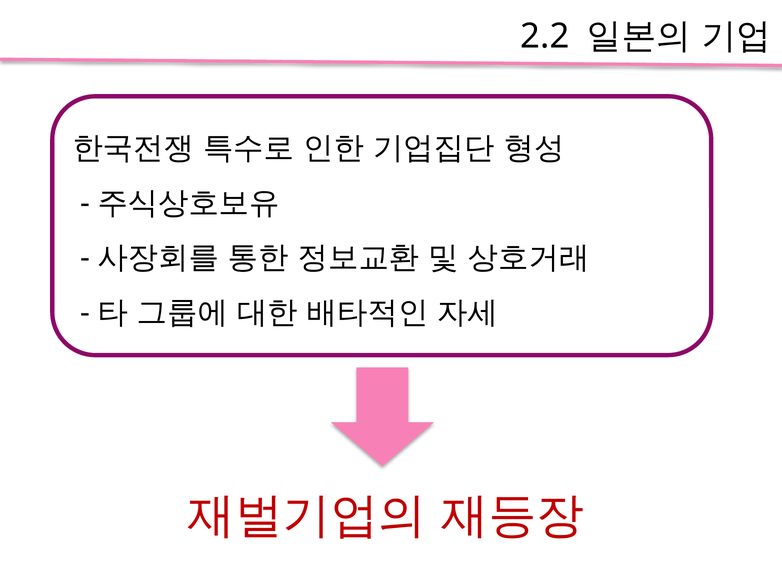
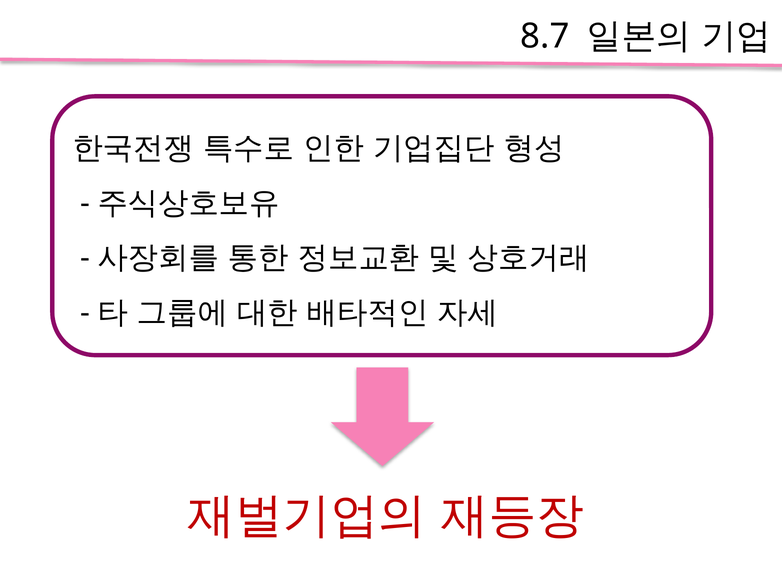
2.2: 2.2 -> 8.7
